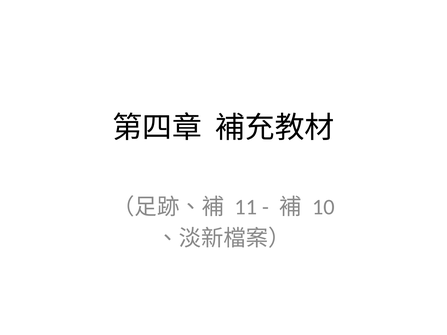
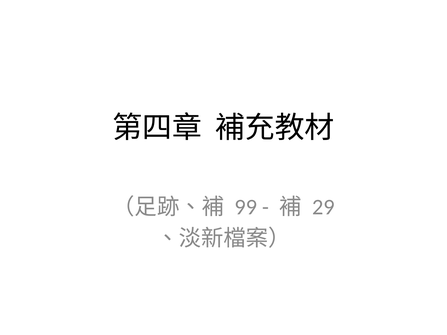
11: 11 -> 99
10: 10 -> 29
